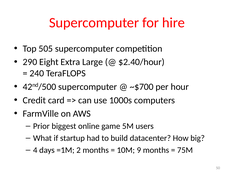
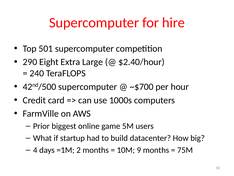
505: 505 -> 501
